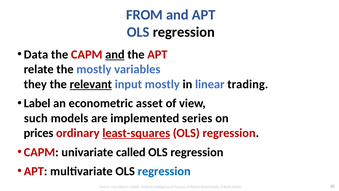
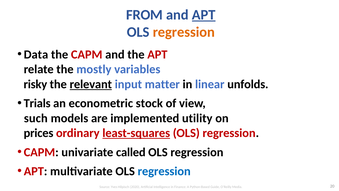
APT at (204, 15) underline: none -> present
regression at (184, 32) colour: black -> orange
and at (115, 54) underline: present -> none
they: they -> risky
input mostly: mostly -> matter
trading: trading -> unfolds
Label: Label -> Trials
asset: asset -> stock
series: series -> utility
